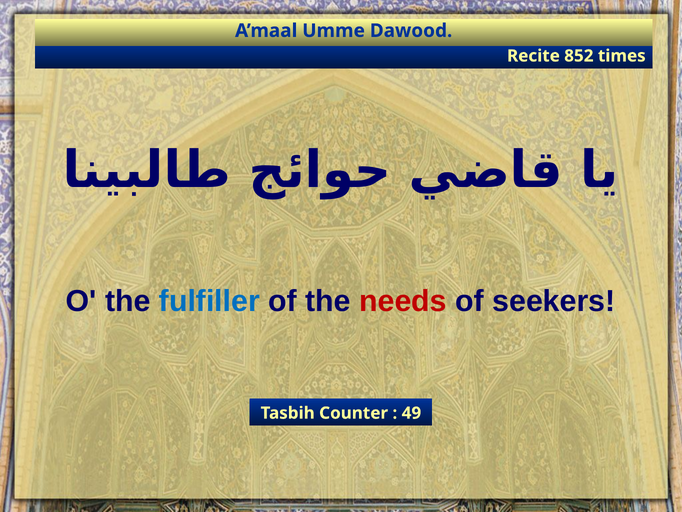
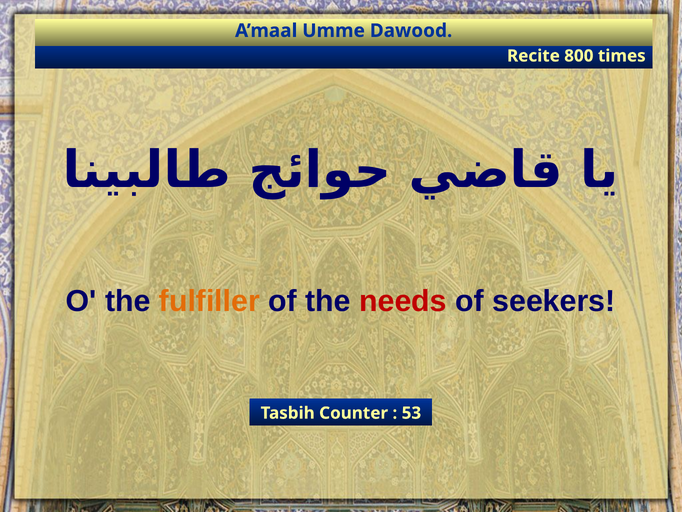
852: 852 -> 800
fulfiller colour: blue -> orange
49: 49 -> 53
